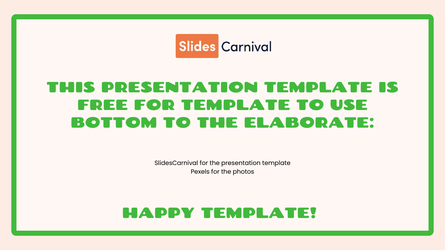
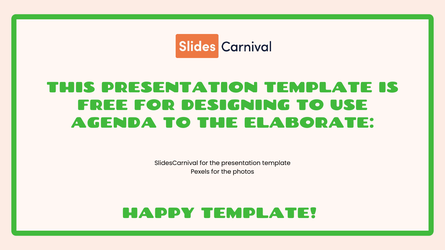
FOR TEMPLATE: TEMPLATE -> DESIGNING
BOTTOM: BOTTOM -> AGENDA
